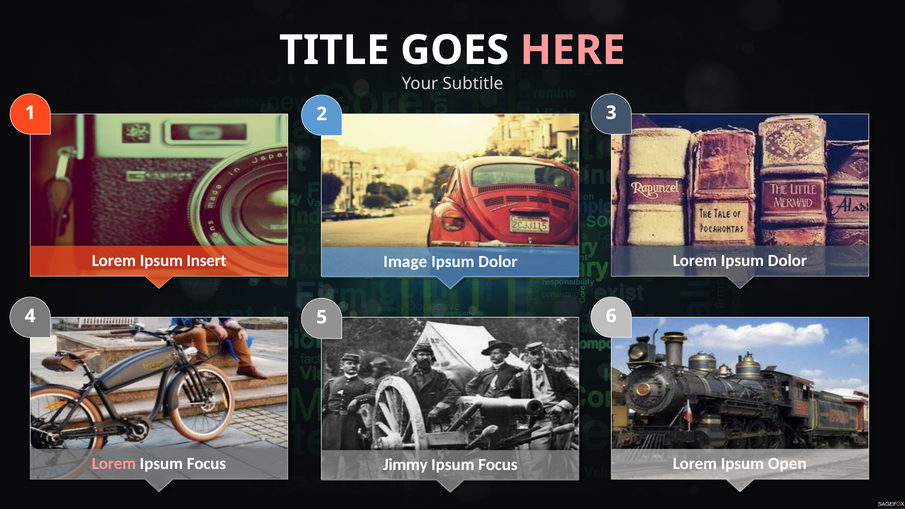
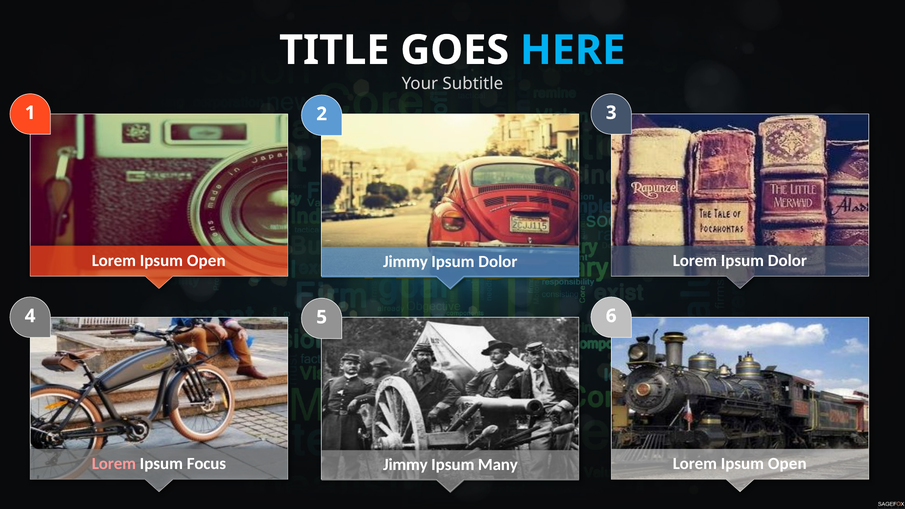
HERE colour: pink -> light blue
Insert at (206, 260): Insert -> Open
Image at (405, 262): Image -> Jimmy
Focus at (498, 465): Focus -> Many
